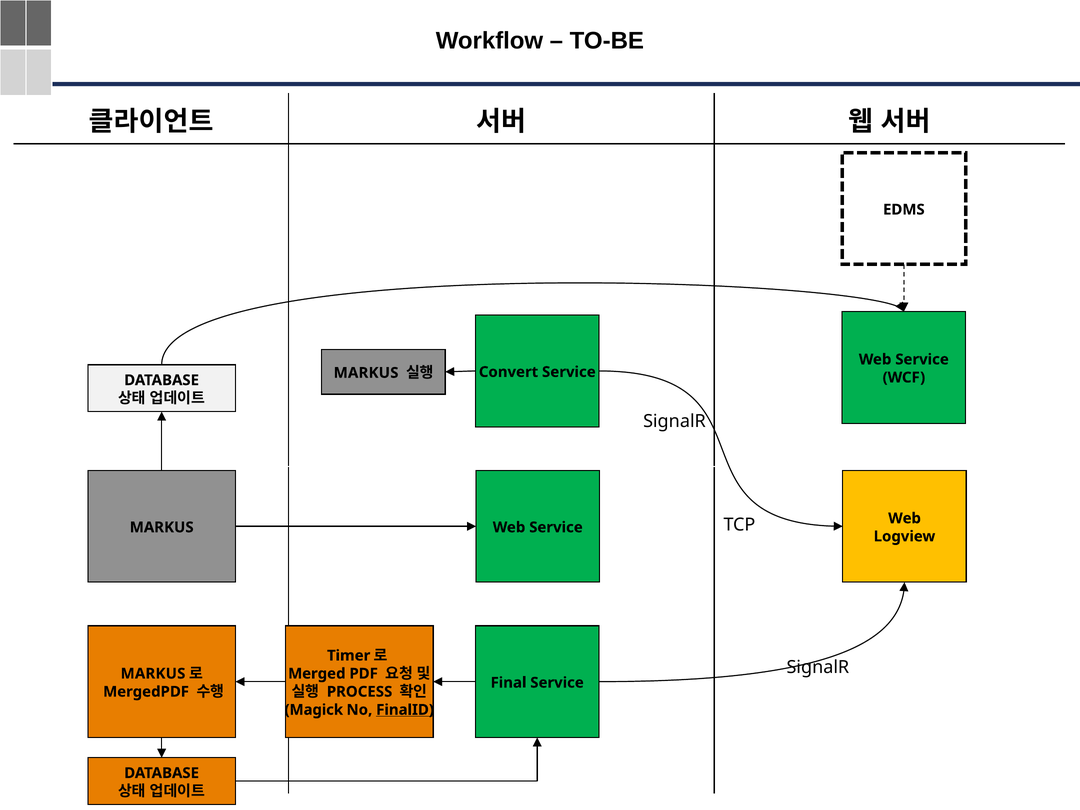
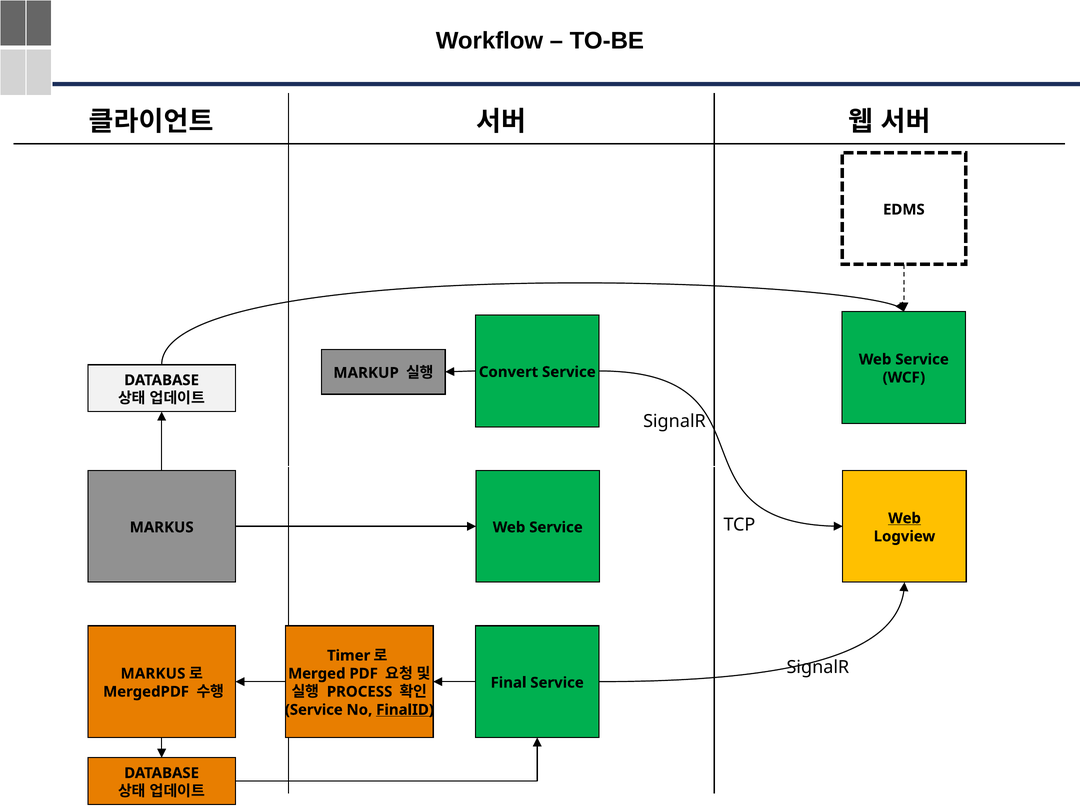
MARKUS at (366, 373): MARKUS -> MARKUP
Web at (905, 518) underline: none -> present
Magick at (314, 710): Magick -> Service
